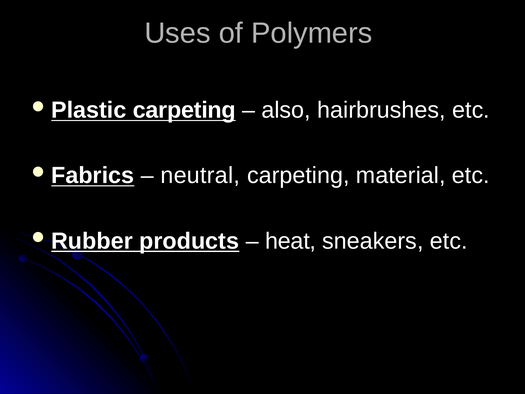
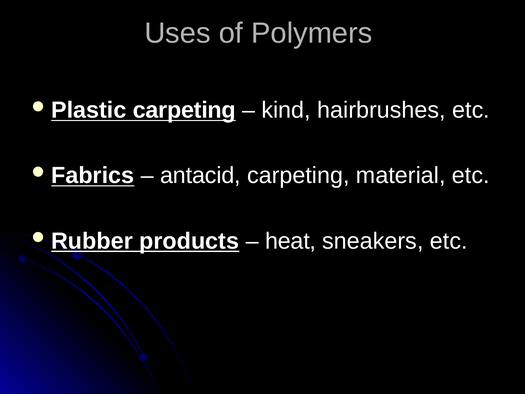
also: also -> kind
neutral: neutral -> antacid
